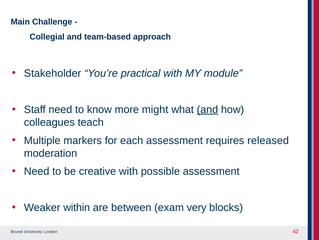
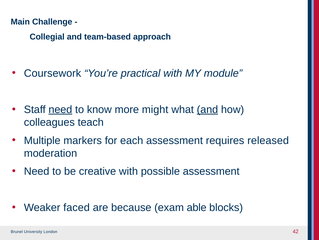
Stakeholder: Stakeholder -> Coursework
need at (60, 109) underline: none -> present
within: within -> faced
between: between -> because
very: very -> able
